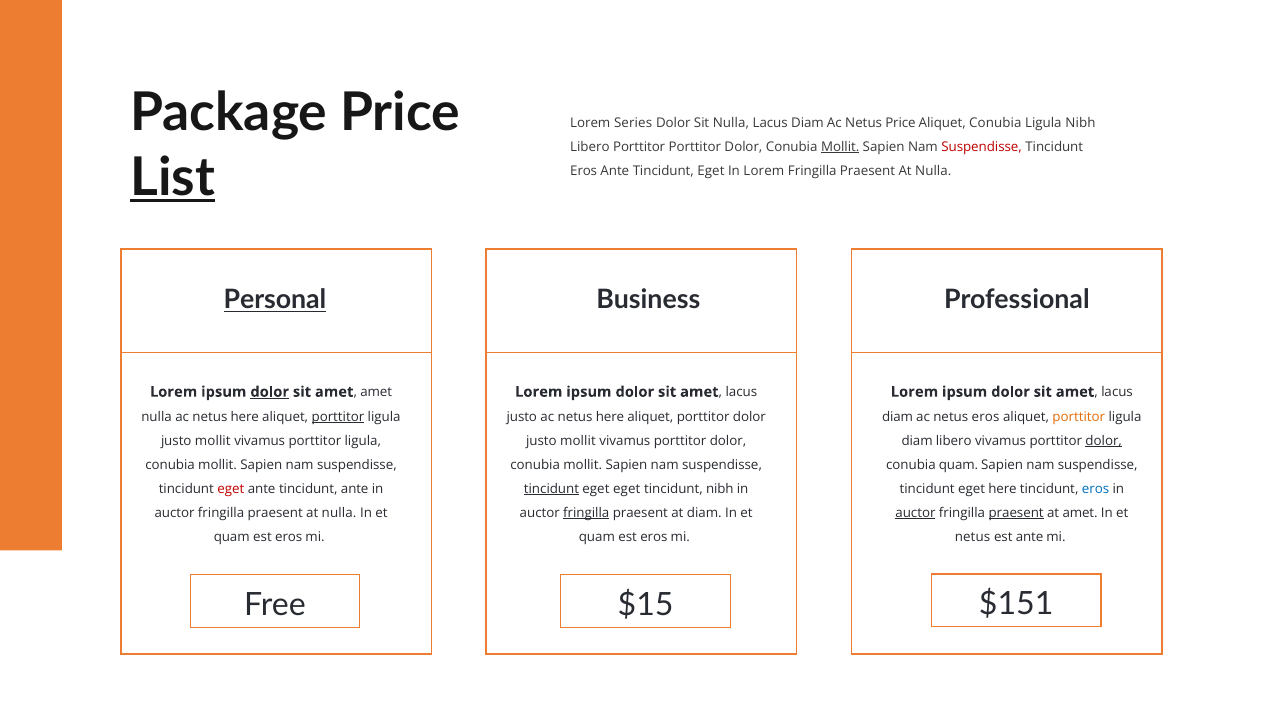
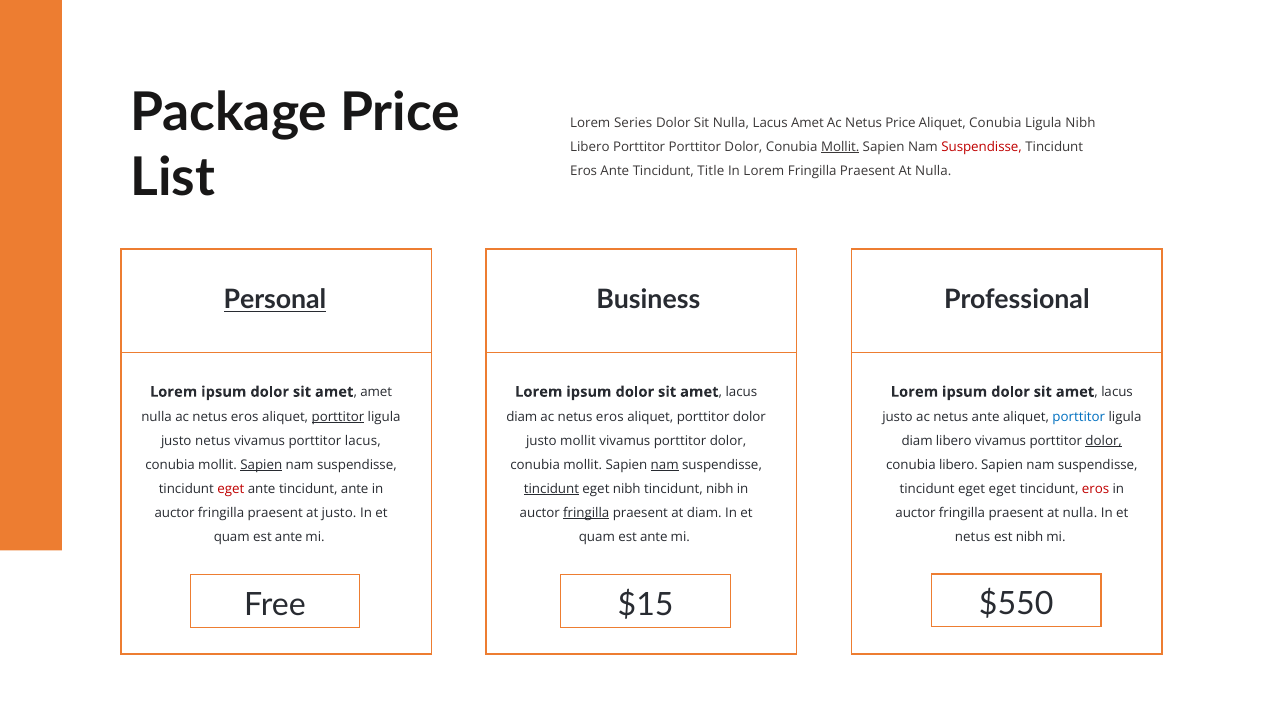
Diam at (807, 123): Diam -> Amet
List underline: present -> none
Ante Tincidunt Eget: Eget -> Title
dolor at (270, 392) underline: present -> none
nulla ac netus here: here -> eros
justo at (522, 417): justo -> diam
here at (610, 417): here -> eros
diam at (898, 417): diam -> justo
netus eros: eros -> ante
porttitor at (1079, 417) colour: orange -> blue
mollit at (213, 441): mollit -> netus
vivamus porttitor ligula: ligula -> lacus
Sapien at (261, 465) underline: none -> present
nam at (665, 465) underline: none -> present
conubia quam: quam -> libero
eget eget: eget -> nibh
eget here: here -> eget
eros at (1096, 489) colour: blue -> red
nulla at (339, 513): nulla -> justo
auctor at (915, 513) underline: present -> none
praesent at (1016, 513) underline: present -> none
amet at (1080, 513): amet -> nulla
eros at (289, 538): eros -> ante
eros at (654, 538): eros -> ante
est ante: ante -> nibh
$151: $151 -> $550
